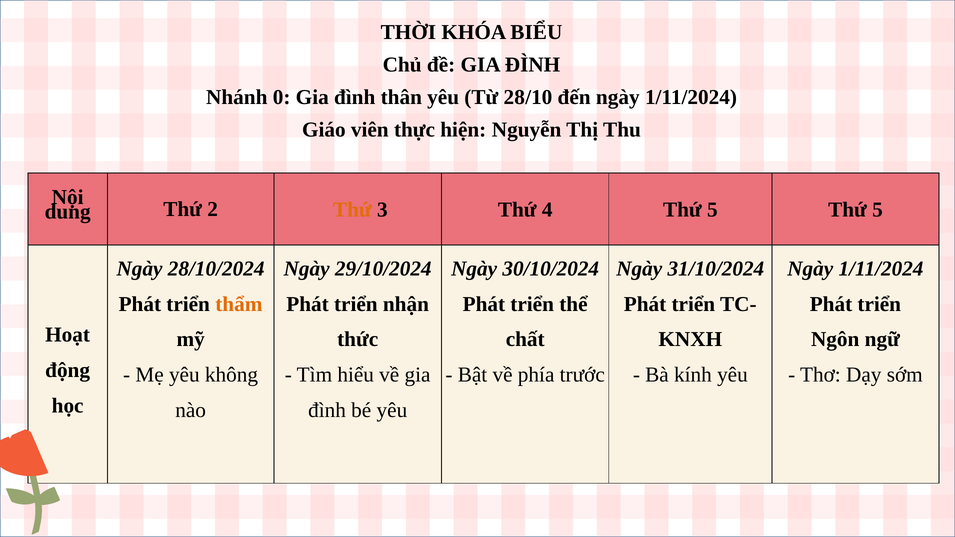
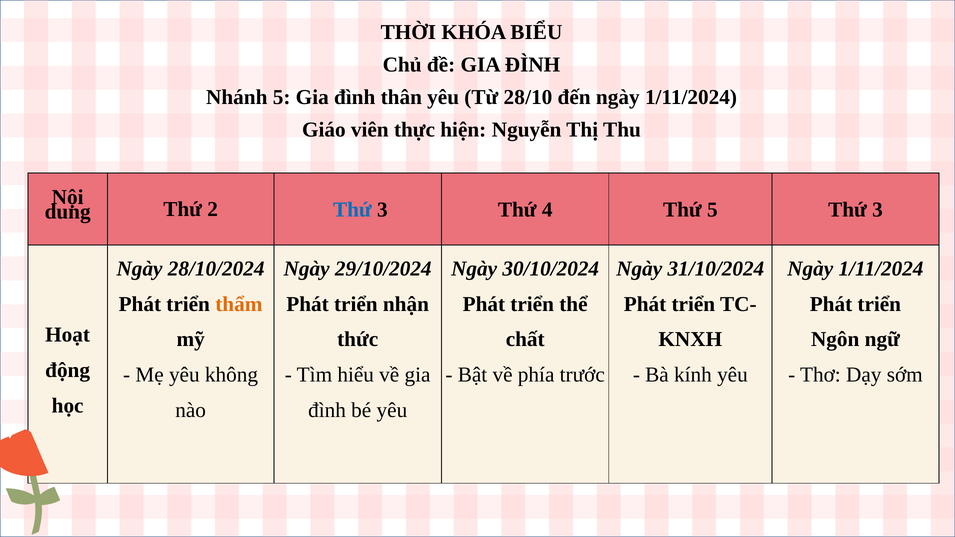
Nhánh 0: 0 -> 5
Thứ at (352, 210) colour: orange -> blue
5 Thứ 5: 5 -> 3
